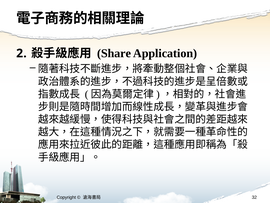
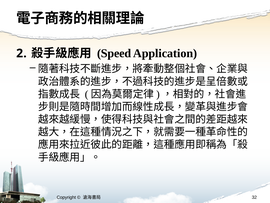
Share: Share -> Speed
